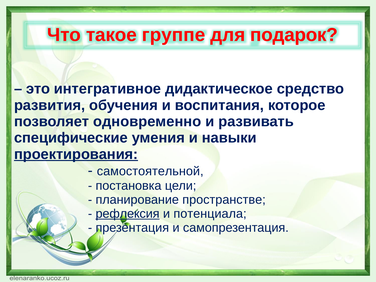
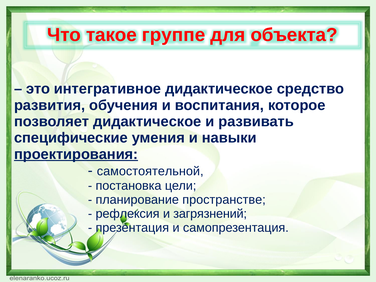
подарок: подарок -> объекта
позволяет одновременно: одновременно -> дидактическое
рефлексия underline: present -> none
потенциала: потенциала -> загрязнений
